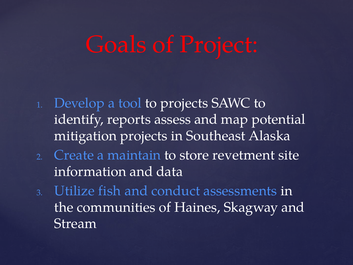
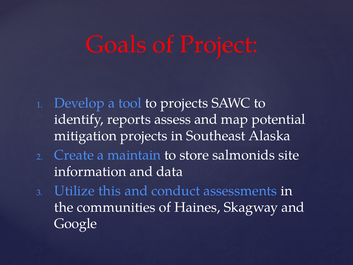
revetment: revetment -> salmonids
fish: fish -> this
Stream: Stream -> Google
